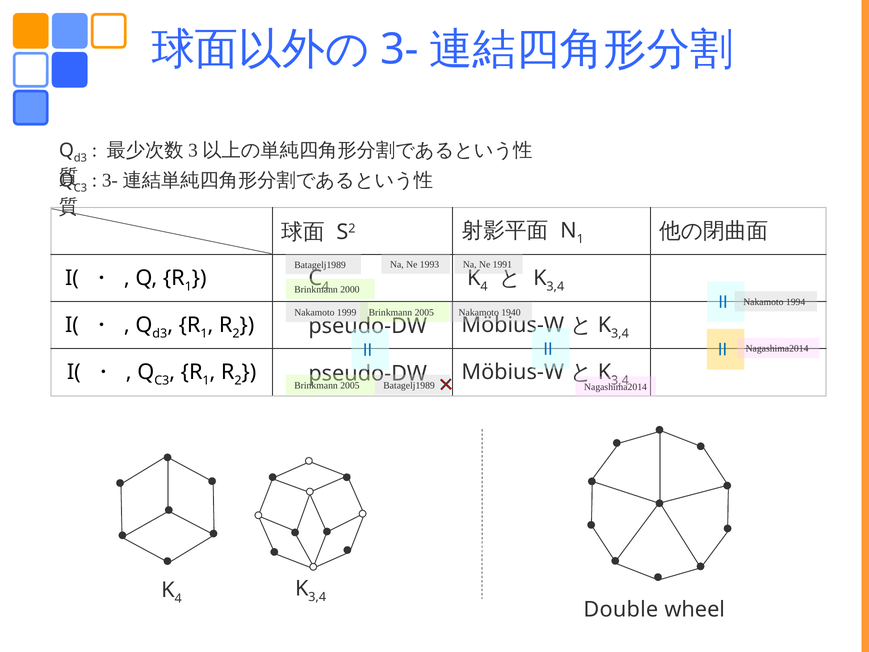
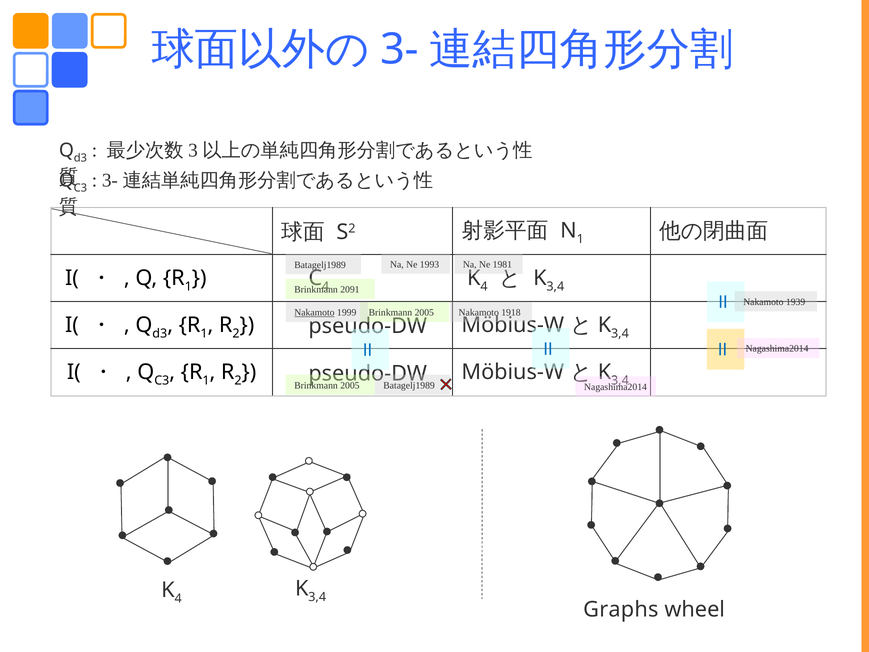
1991: 1991 -> 1981
2000: 2000 -> 2091
1940: 1940 -> 1918
1994: 1994 -> 1939
Nakamoto at (314, 313) underline: none -> present
Double: Double -> Graphs
